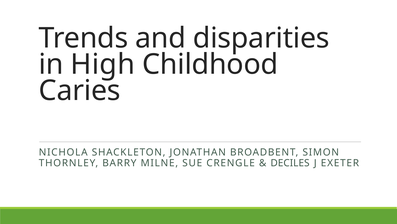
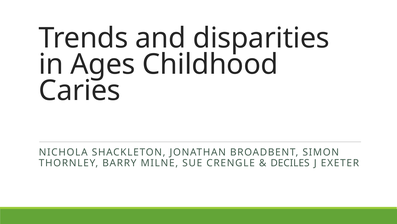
High: High -> Ages
